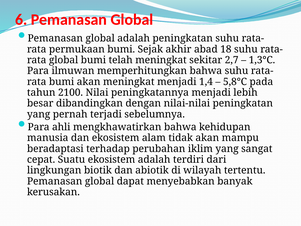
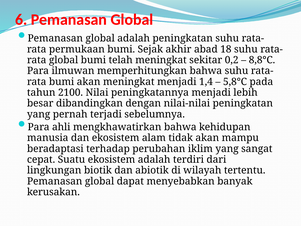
2,7: 2,7 -> 0,2
1,3°C: 1,3°C -> 8,8°C
